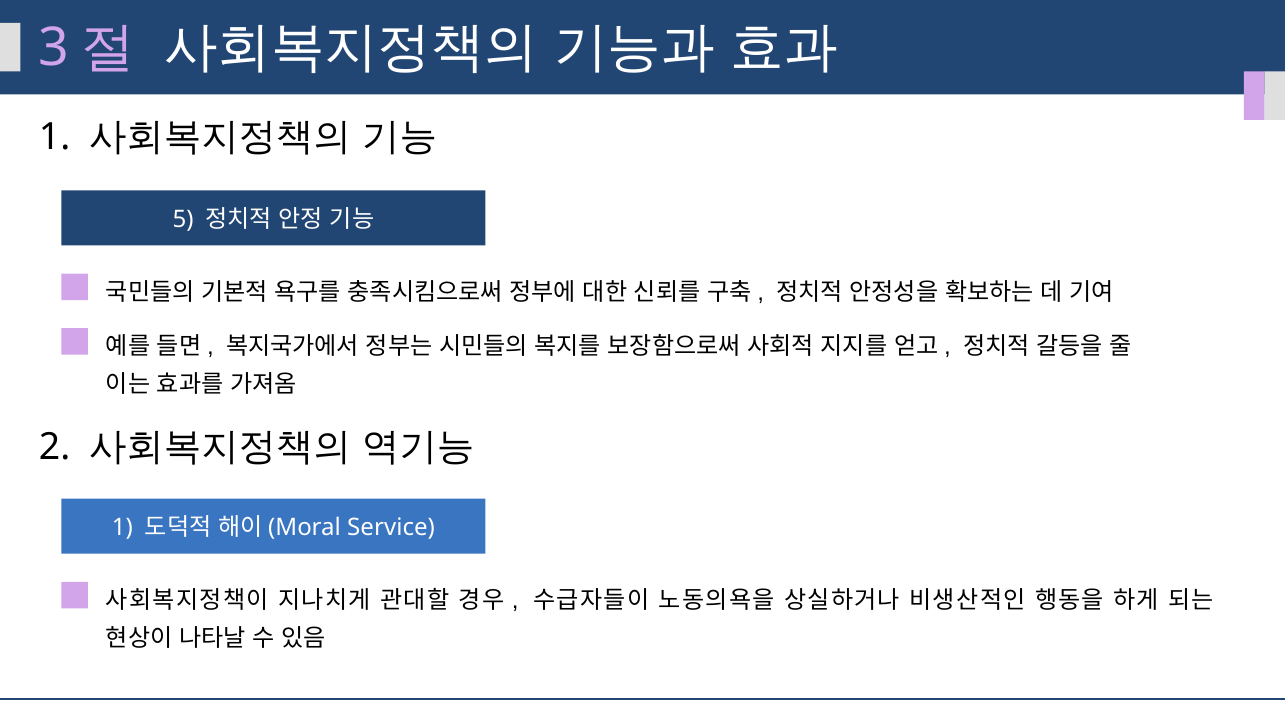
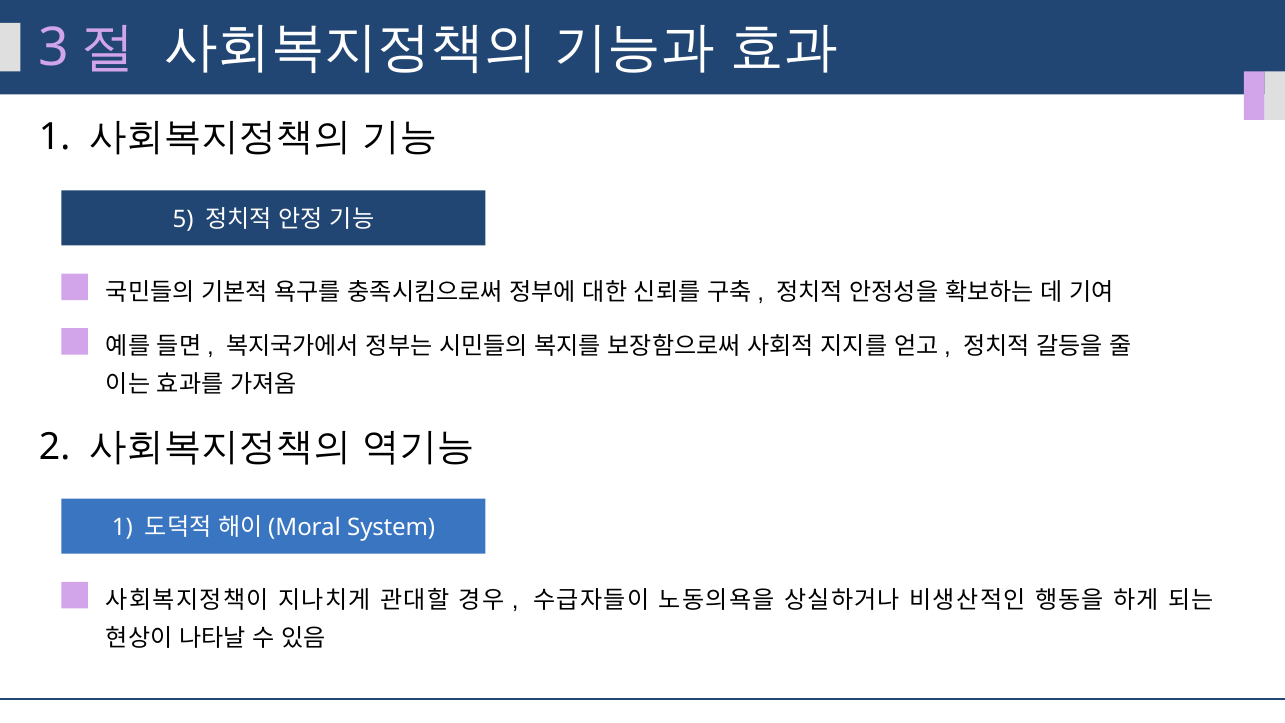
Service: Service -> System
